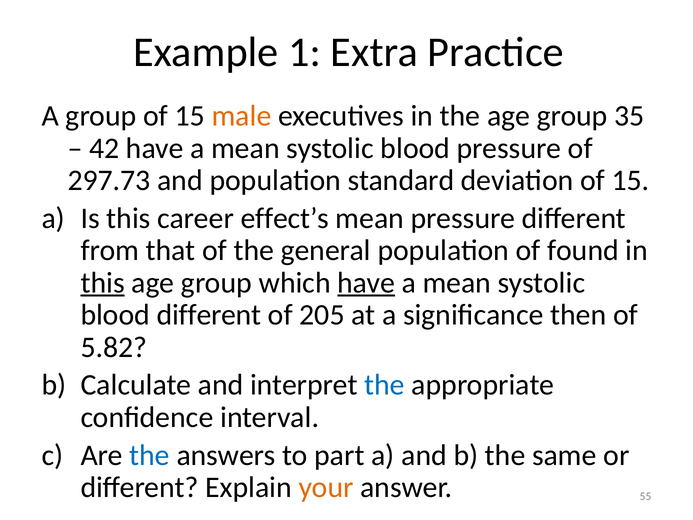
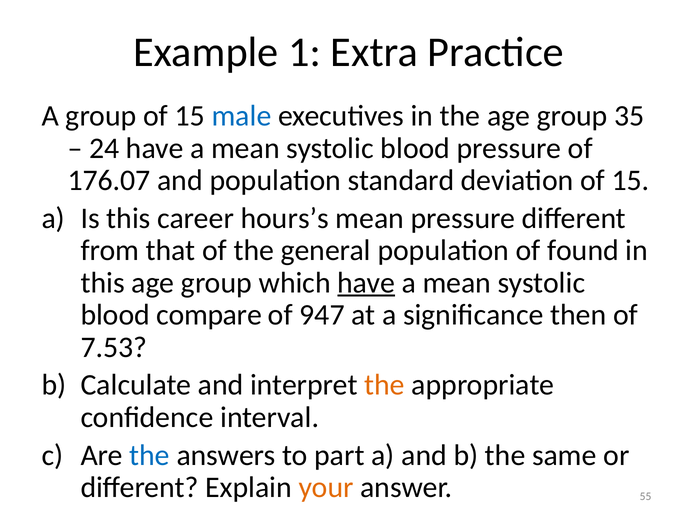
male colour: orange -> blue
42: 42 -> 24
297.73: 297.73 -> 176.07
effect’s: effect’s -> hours’s
this at (103, 283) underline: present -> none
blood different: different -> compare
205: 205 -> 947
5.82: 5.82 -> 7.53
the at (384, 385) colour: blue -> orange
